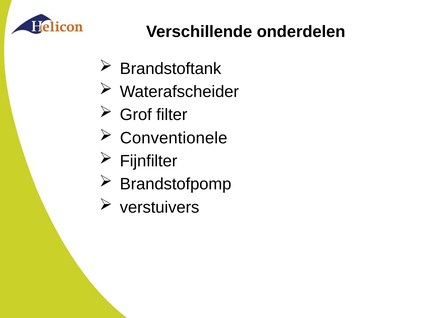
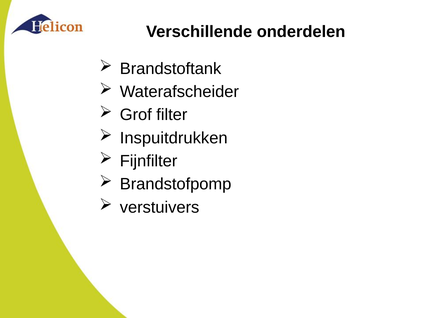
Conventionele: Conventionele -> Inspuitdrukken
